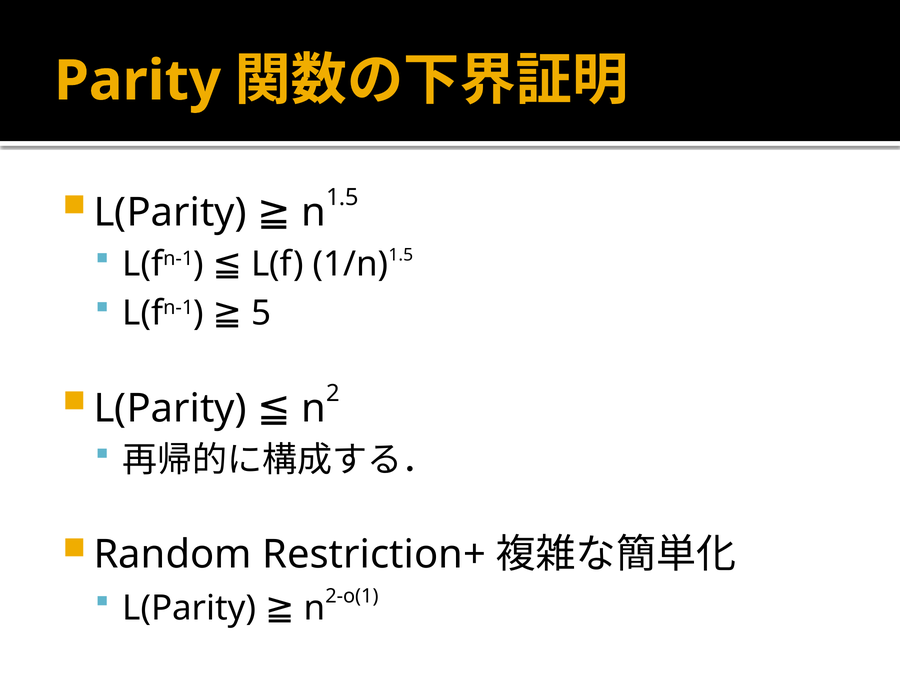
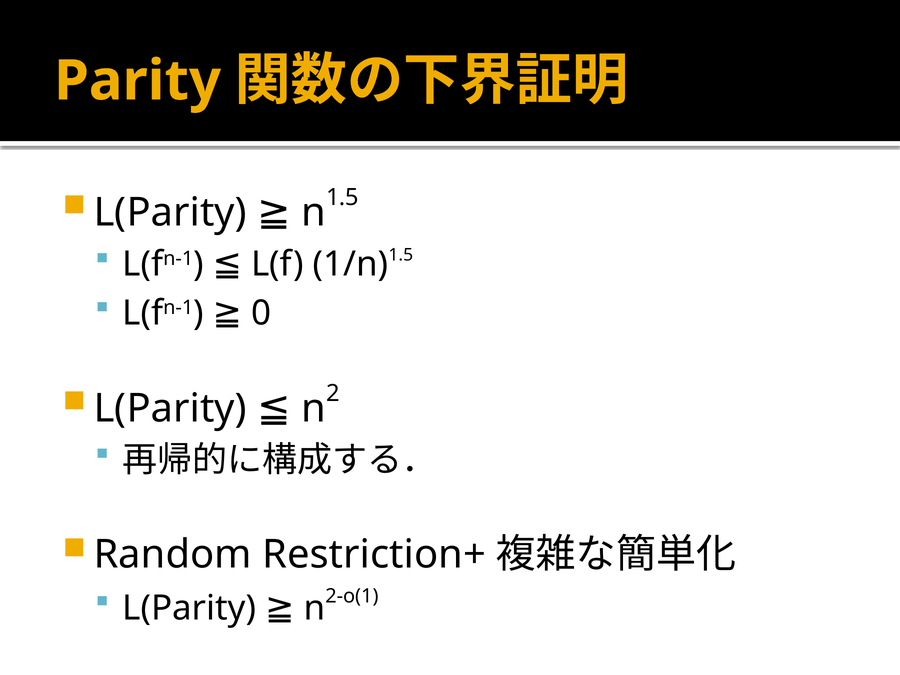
5: 5 -> 0
